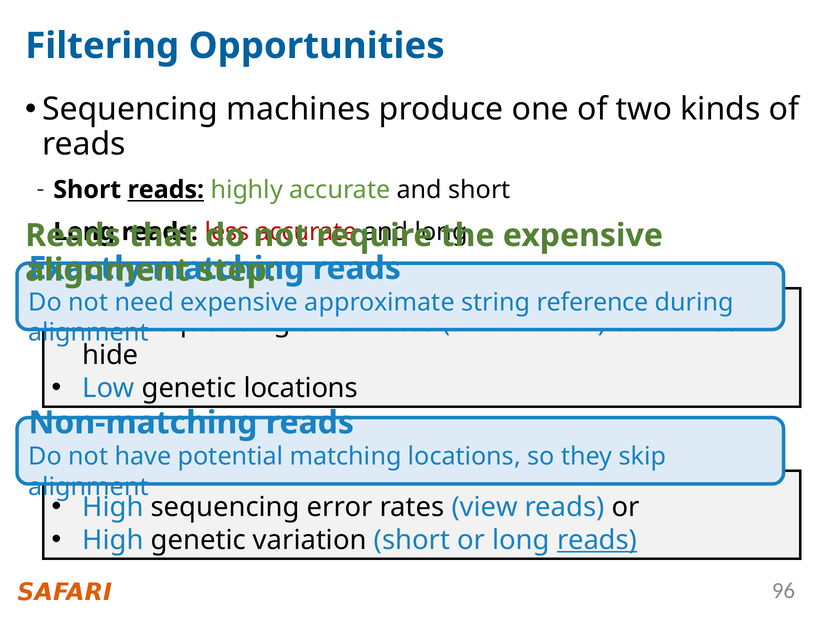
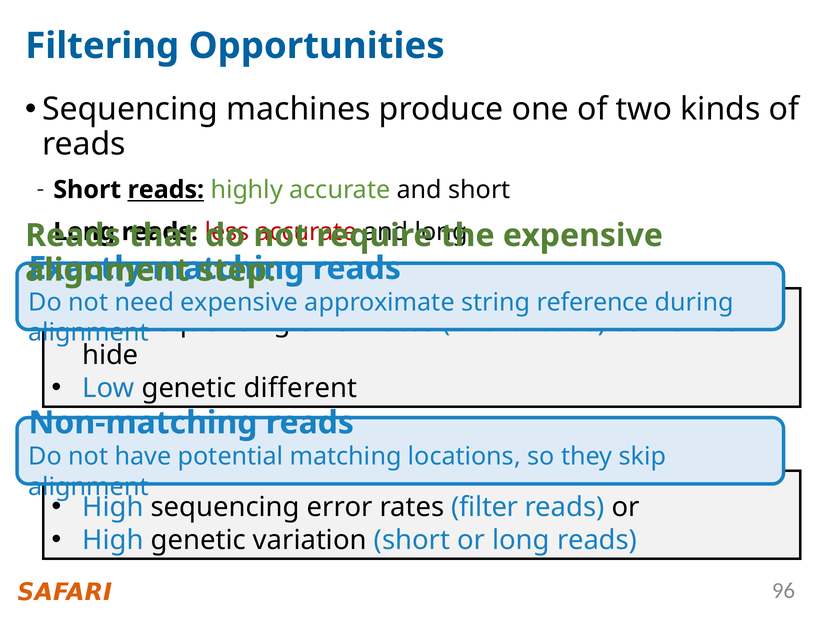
genetic locations: locations -> different
view: view -> filter
reads at (597, 540) underline: present -> none
